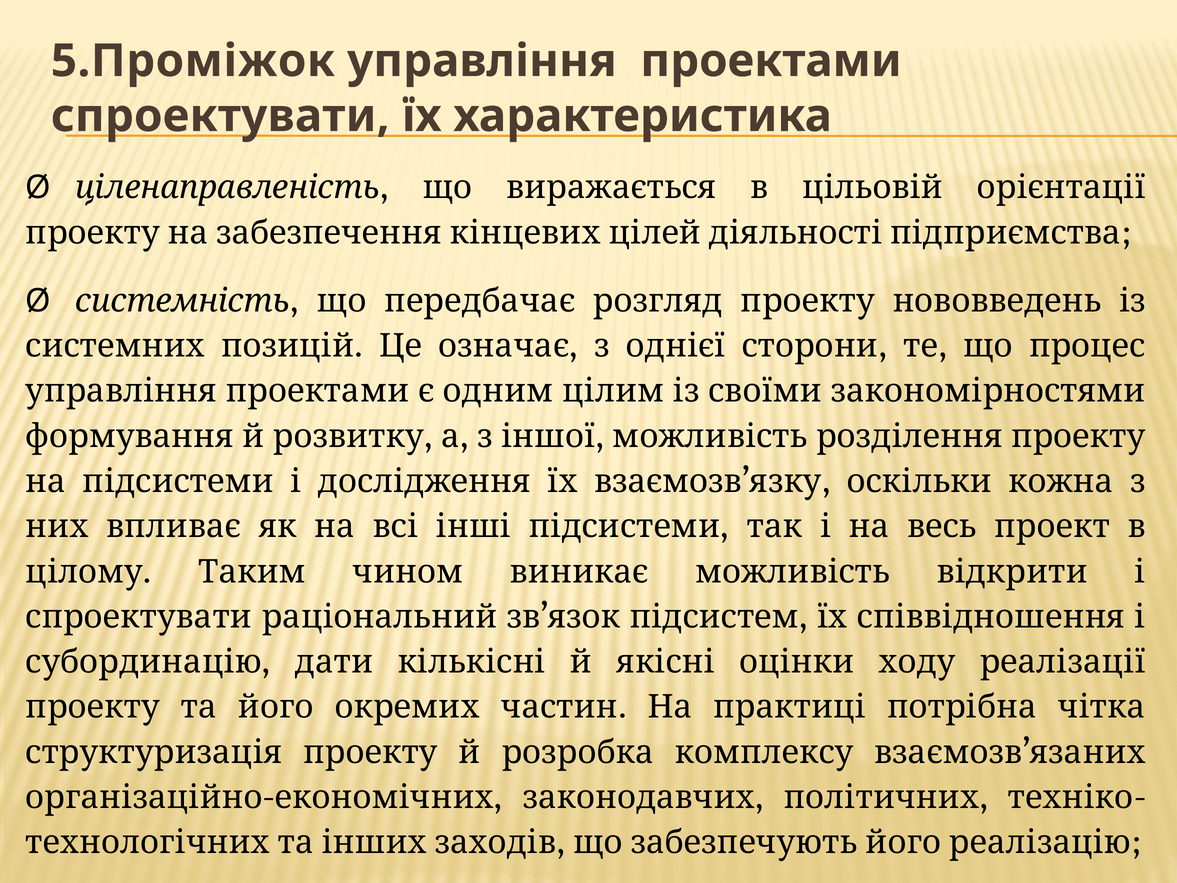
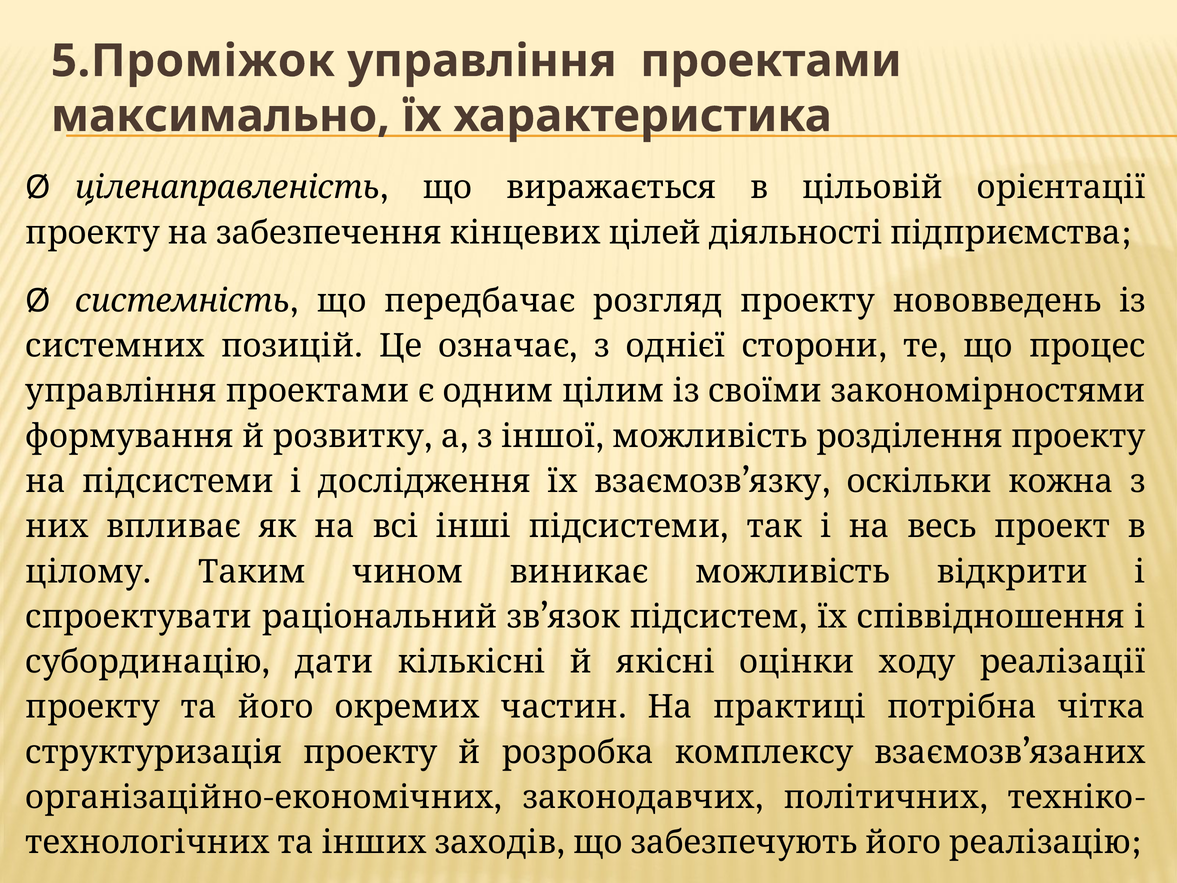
спроектувати at (220, 116): спроектувати -> максимально
